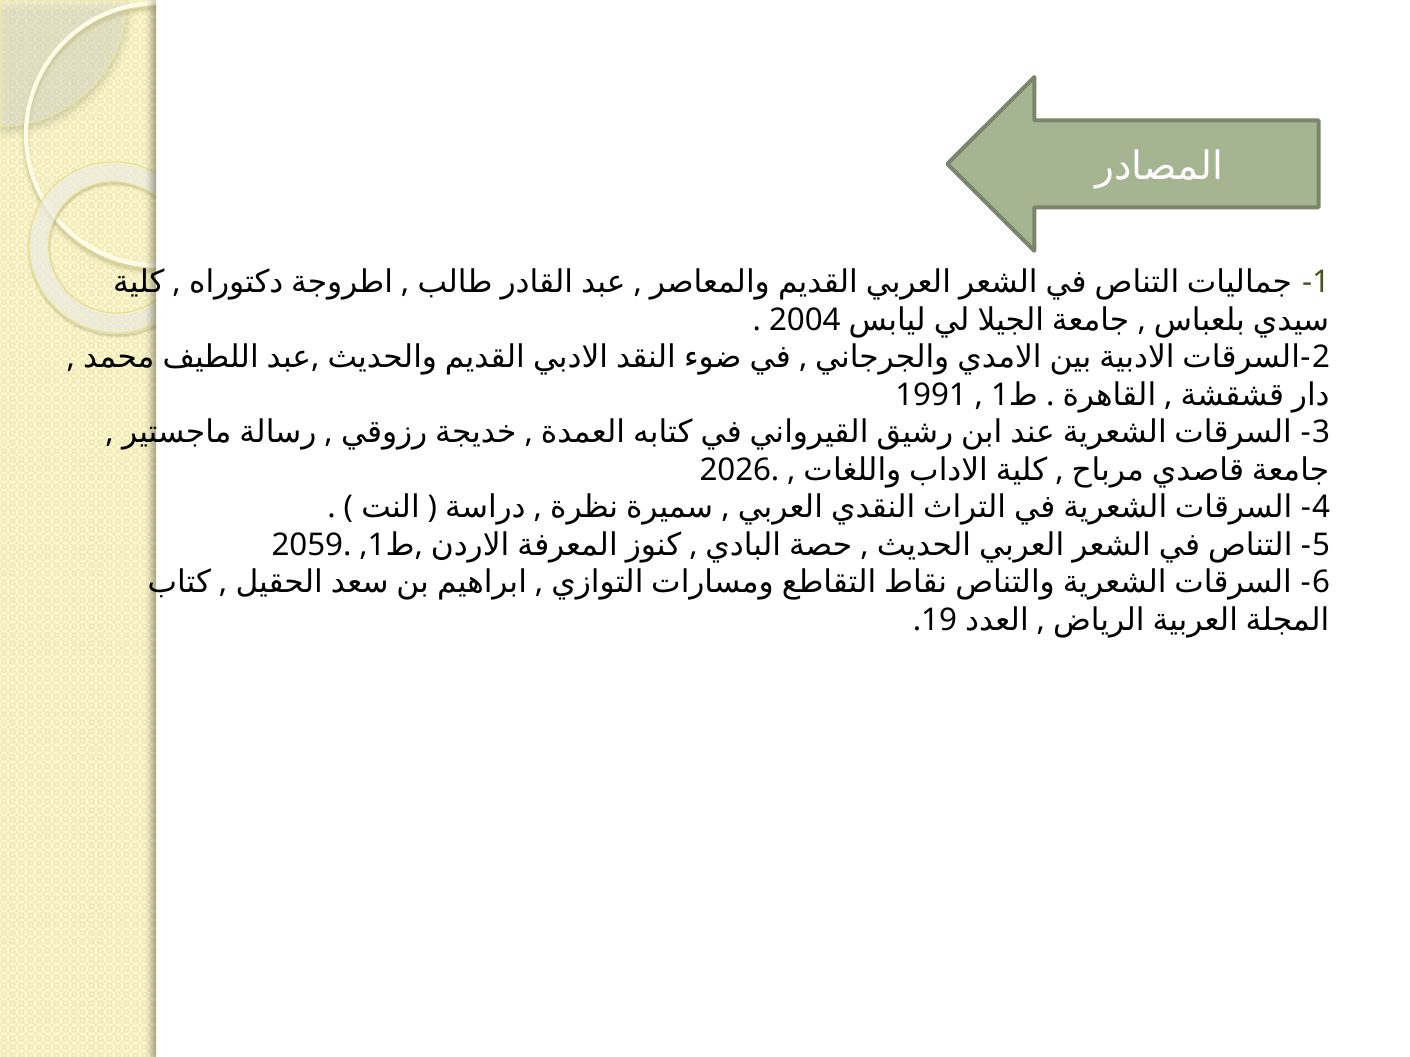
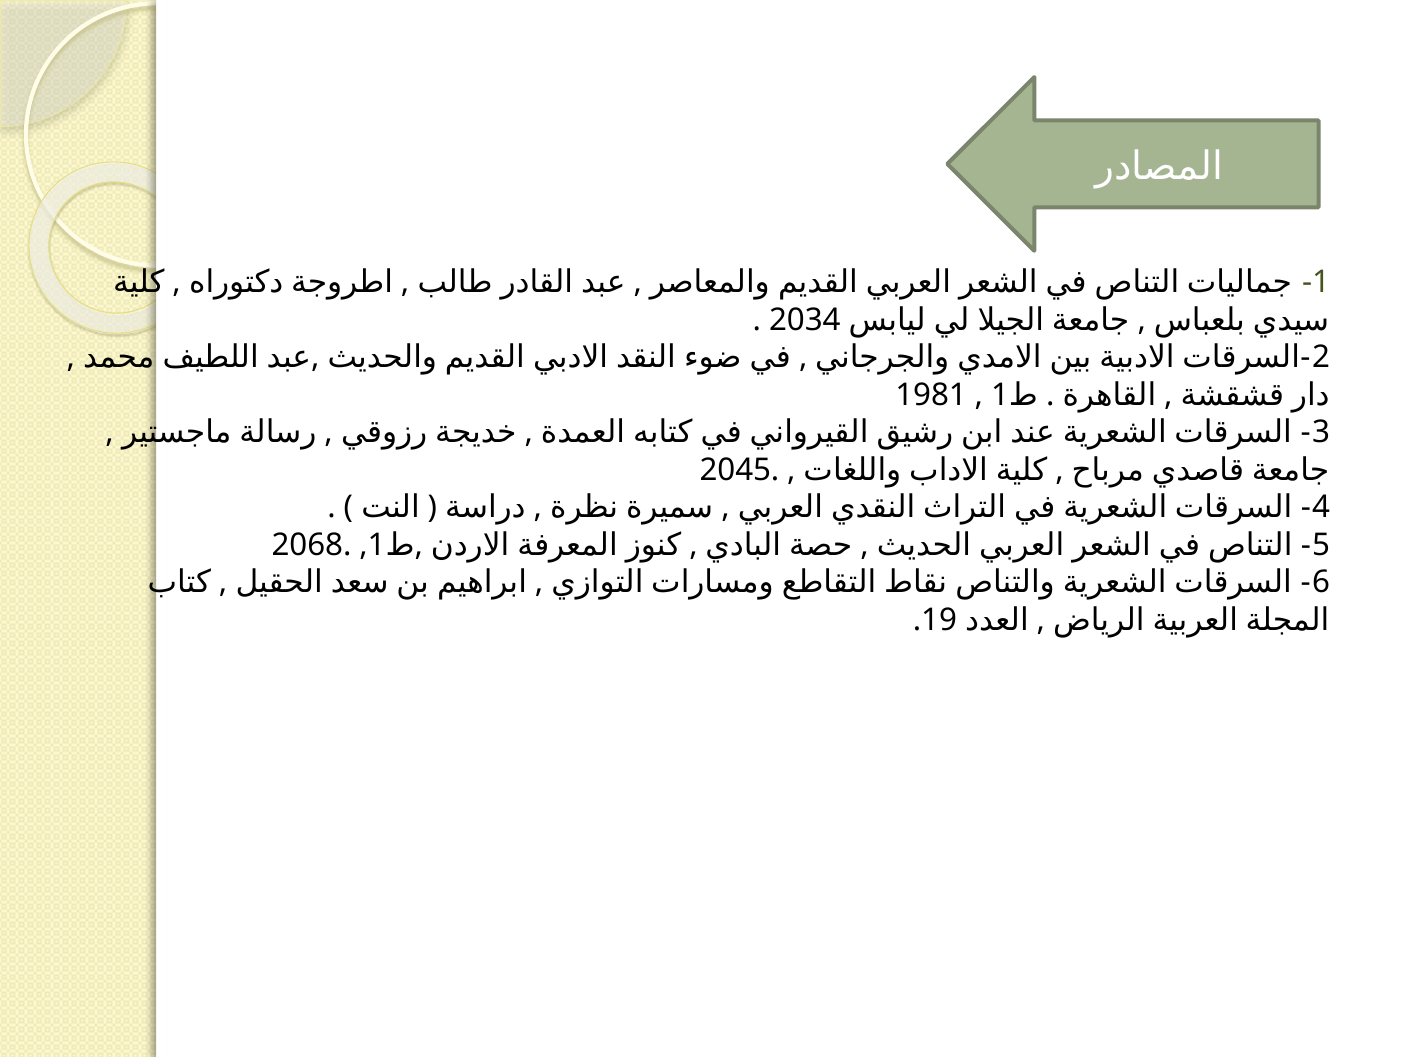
2004: 2004 -> 2034
1991: 1991 -> 1981
2026: 2026 -> 2045
2059: 2059 -> 2068
